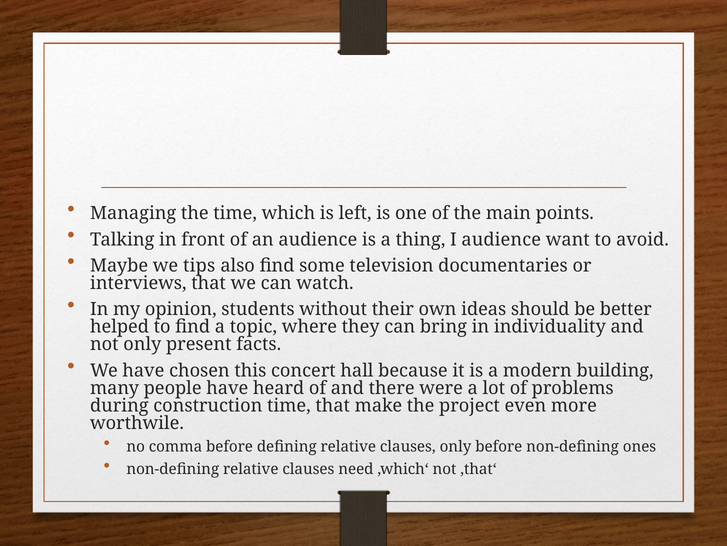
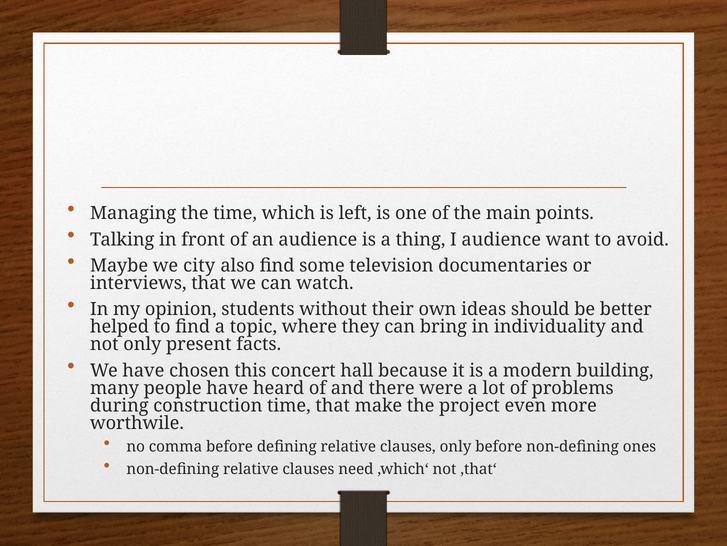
tips: tips -> city
